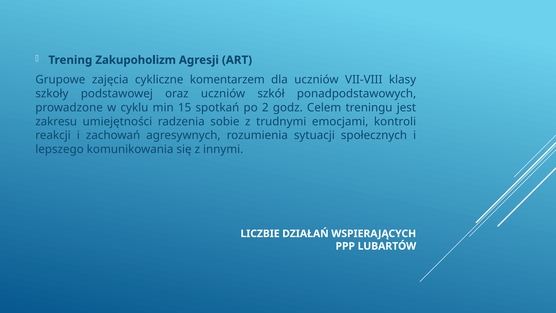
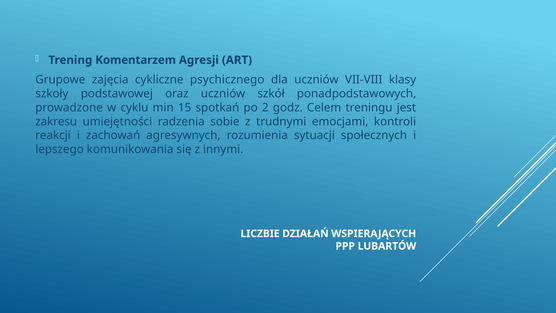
Zakupoholizm: Zakupoholizm -> Komentarzem
komentarzem: komentarzem -> psychicznego
